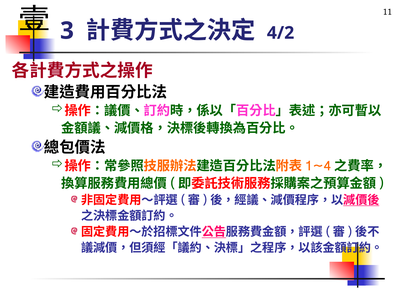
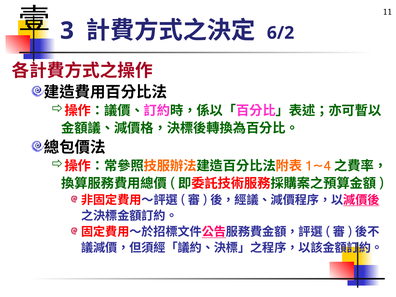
4/2: 4/2 -> 6/2
